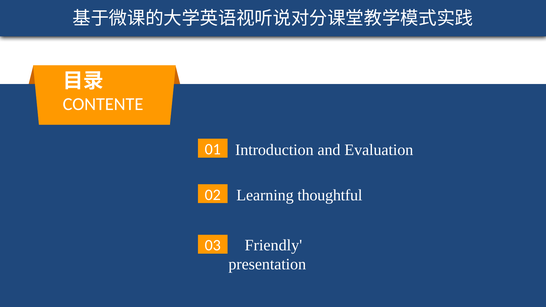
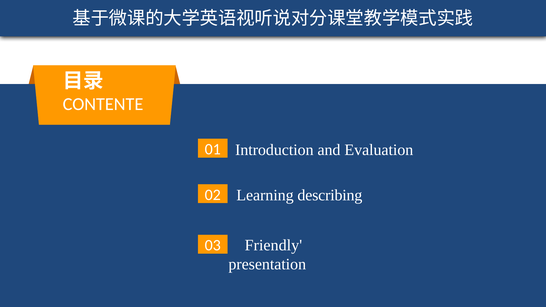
thoughtful: thoughtful -> describing
